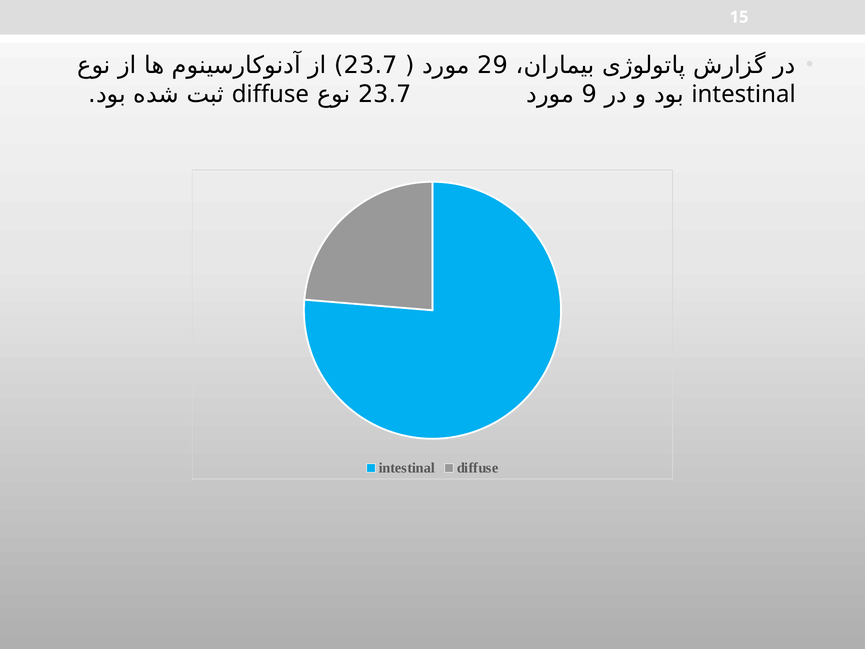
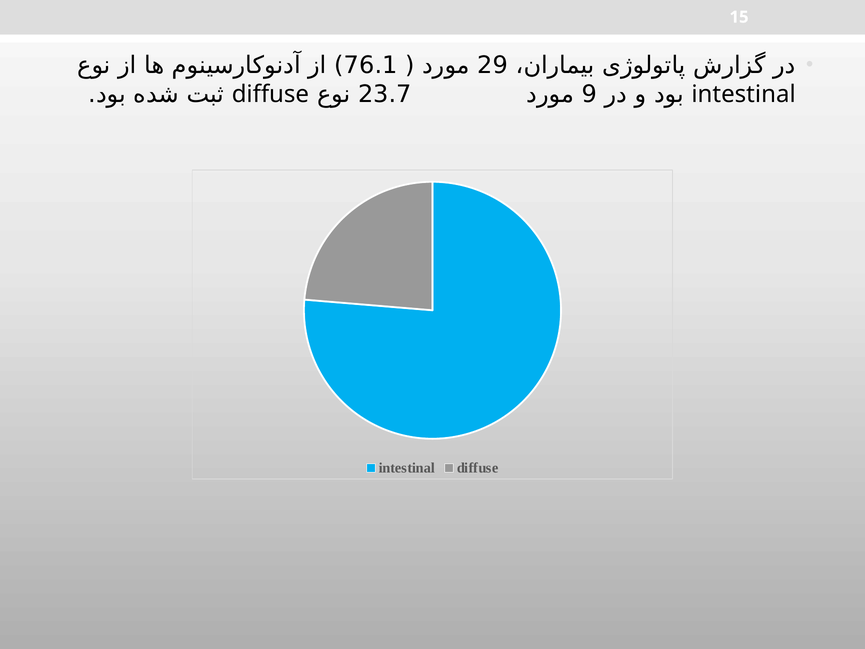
23.7 at (371, 65): 23.7 -> 76.1
